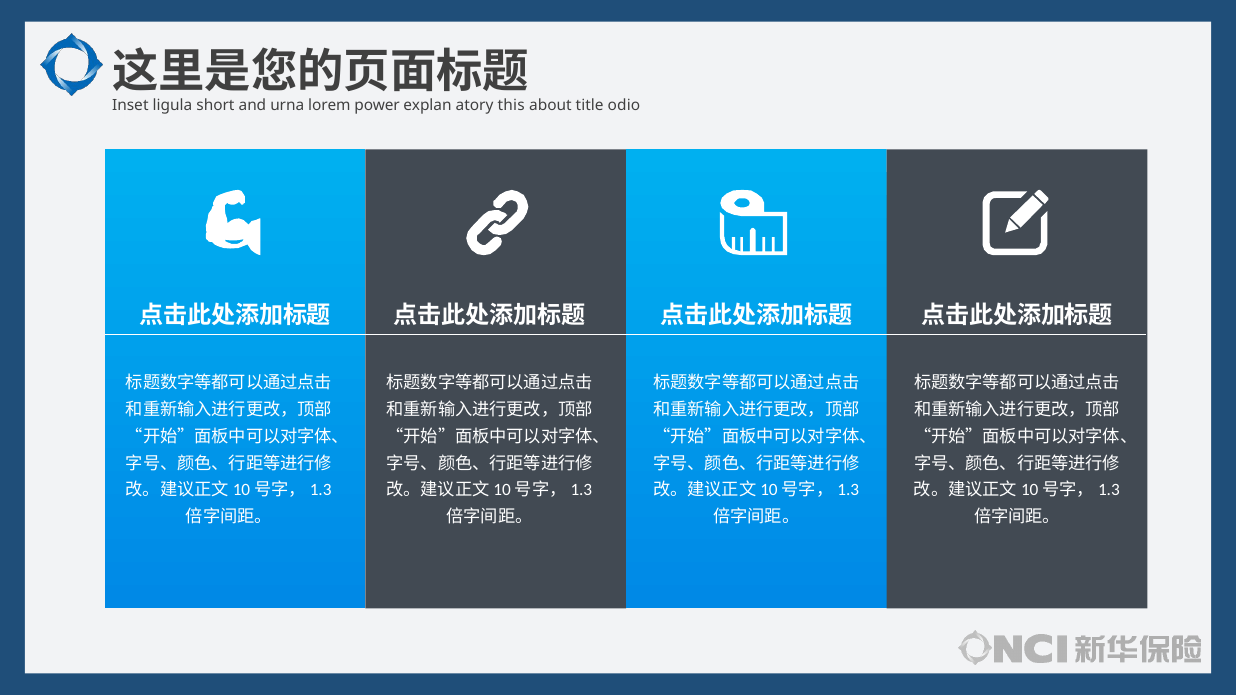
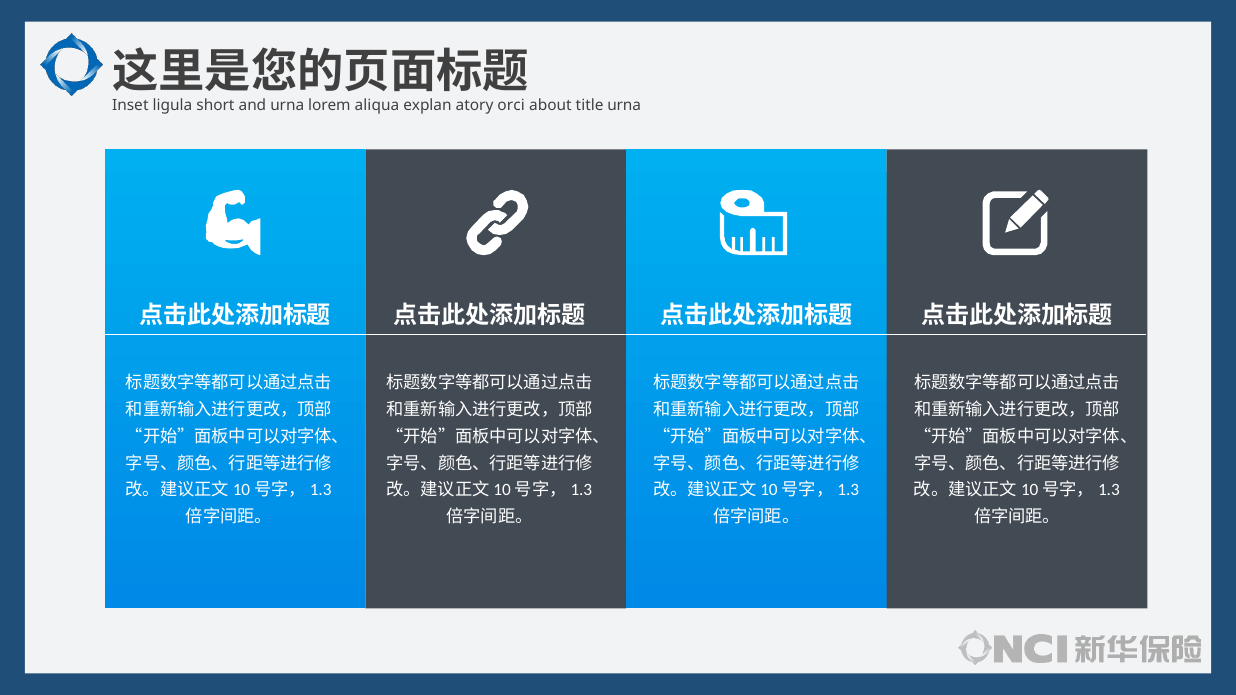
power: power -> aliqua
this: this -> orci
title odio: odio -> urna
